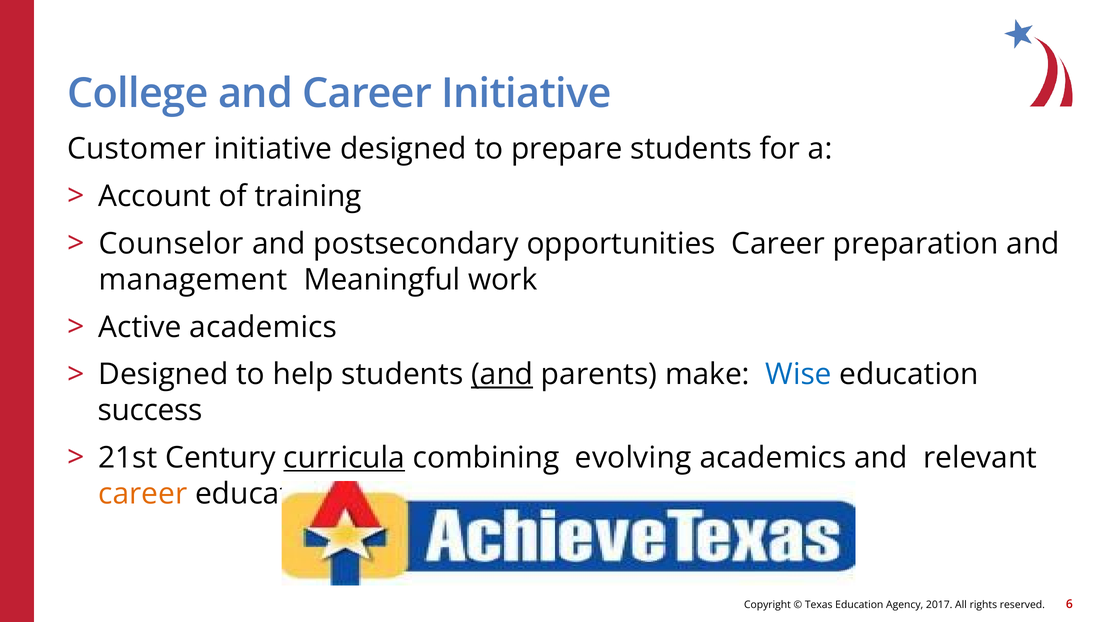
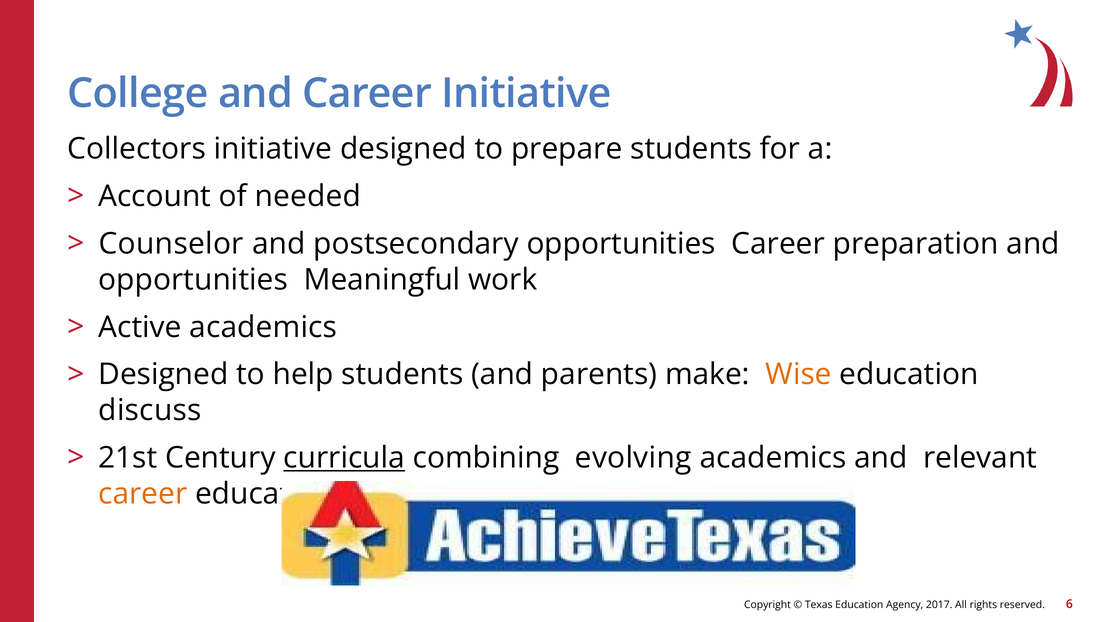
Customer: Customer -> Collectors
training: training -> needed
management at (193, 280): management -> opportunities
and at (502, 375) underline: present -> none
Wise colour: blue -> orange
success: success -> discuss
